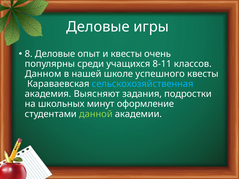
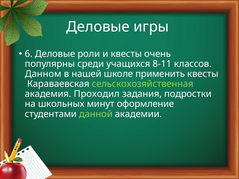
8: 8 -> 6
опыт: опыт -> роли
успешного: успешного -> применить
сельскохозяйственная colour: light blue -> light green
Выясняют: Выясняют -> Проходил
